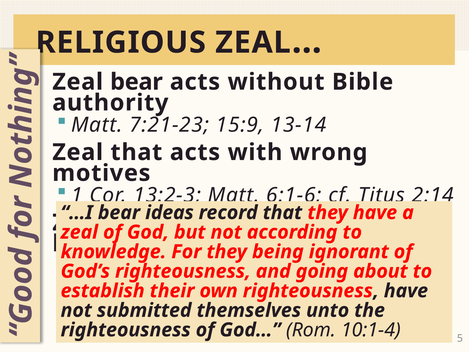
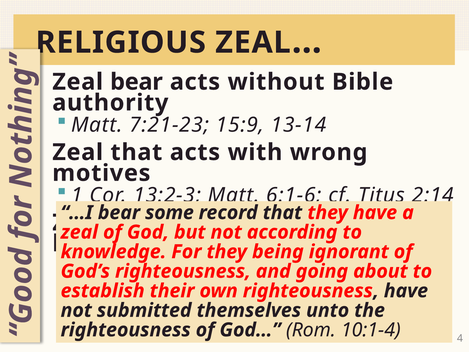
ideas: ideas -> some
5: 5 -> 4
